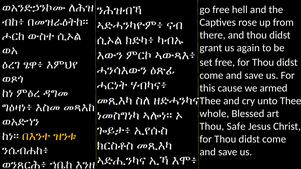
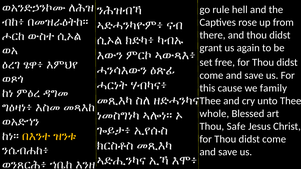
go free: free -> rule
armed: armed -> family
